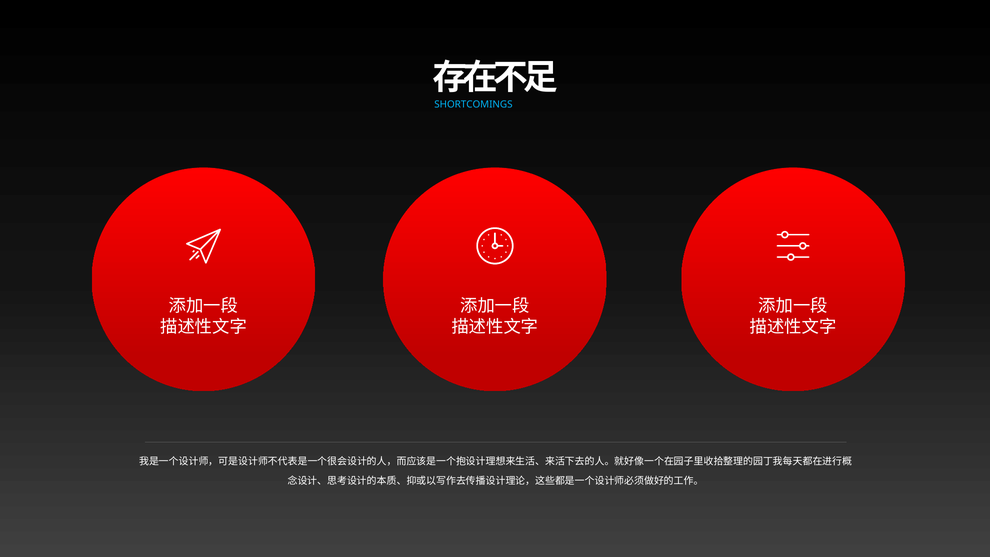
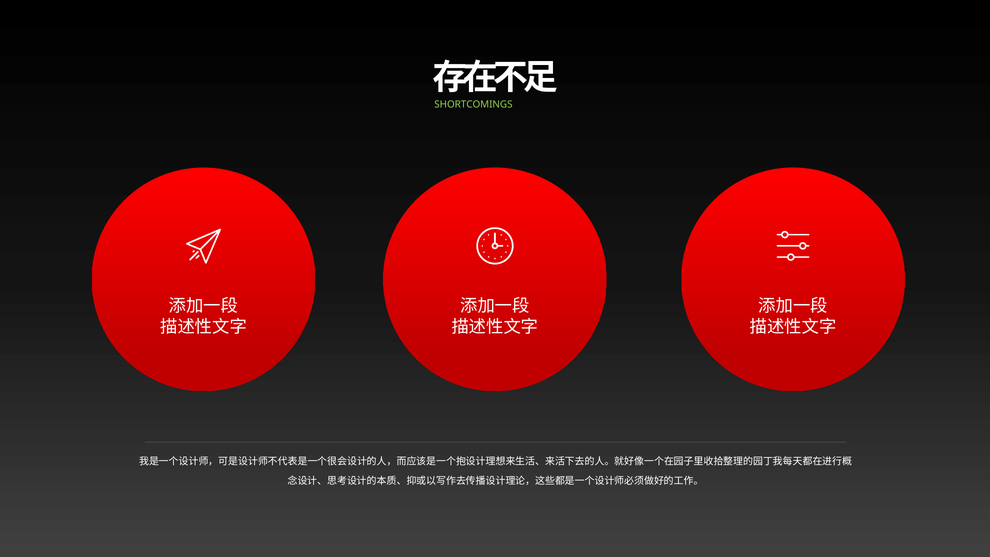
SHORTCOMINGS colour: light blue -> light green
